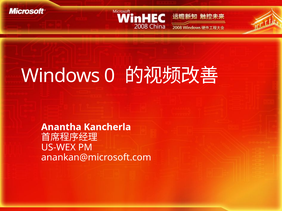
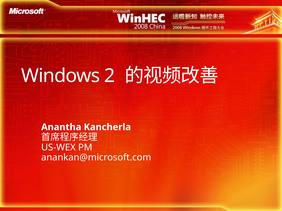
0: 0 -> 2
